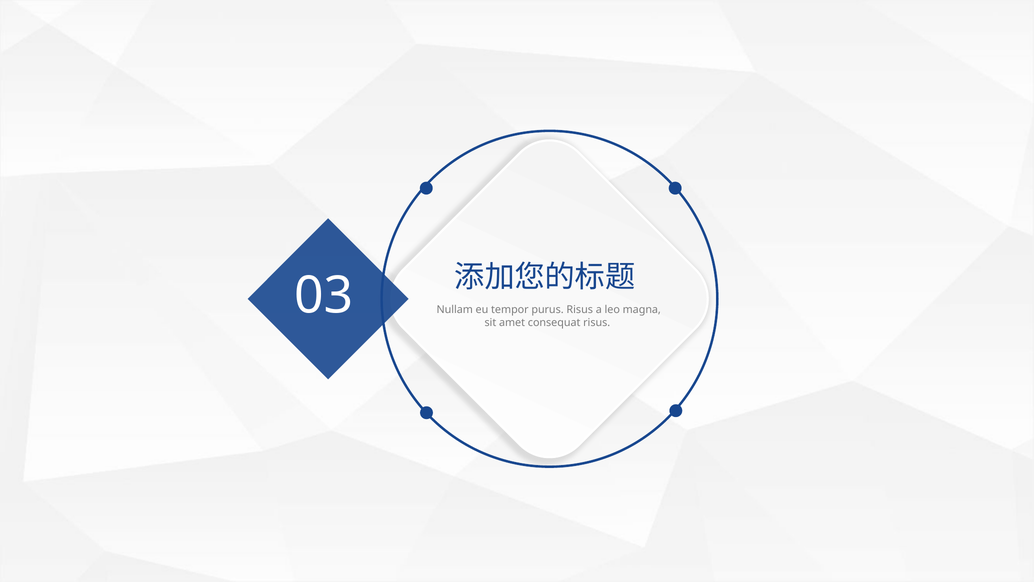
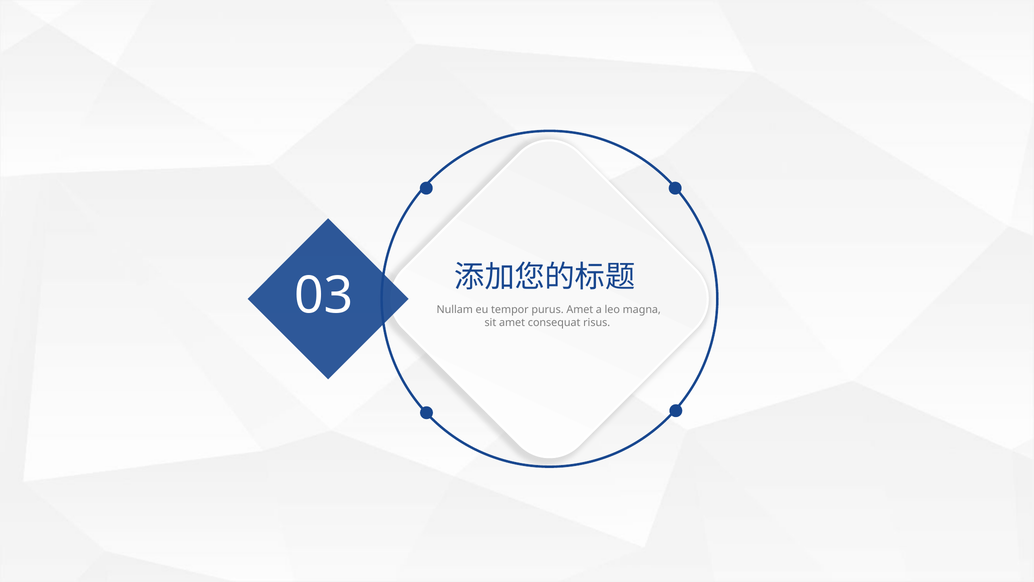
purus Risus: Risus -> Amet
